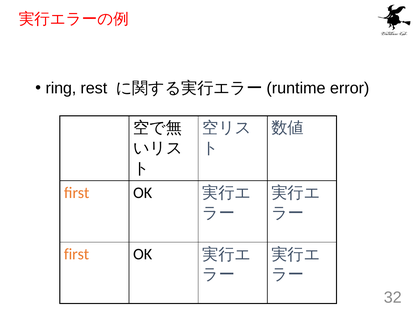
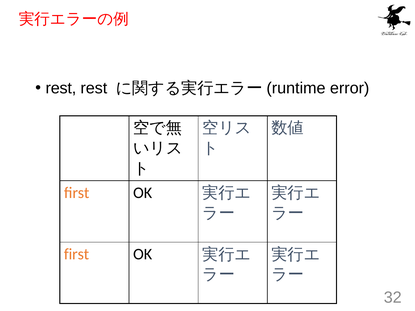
ring at (61, 88): ring -> rest
